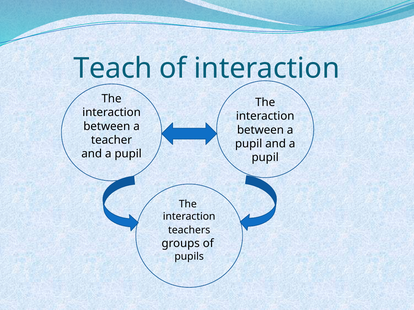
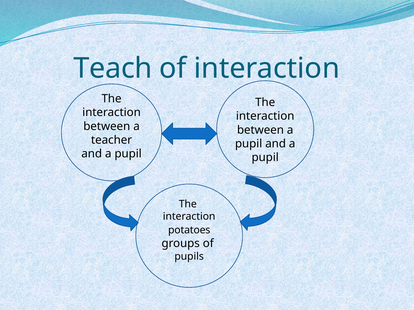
teachers: teachers -> potatoes
